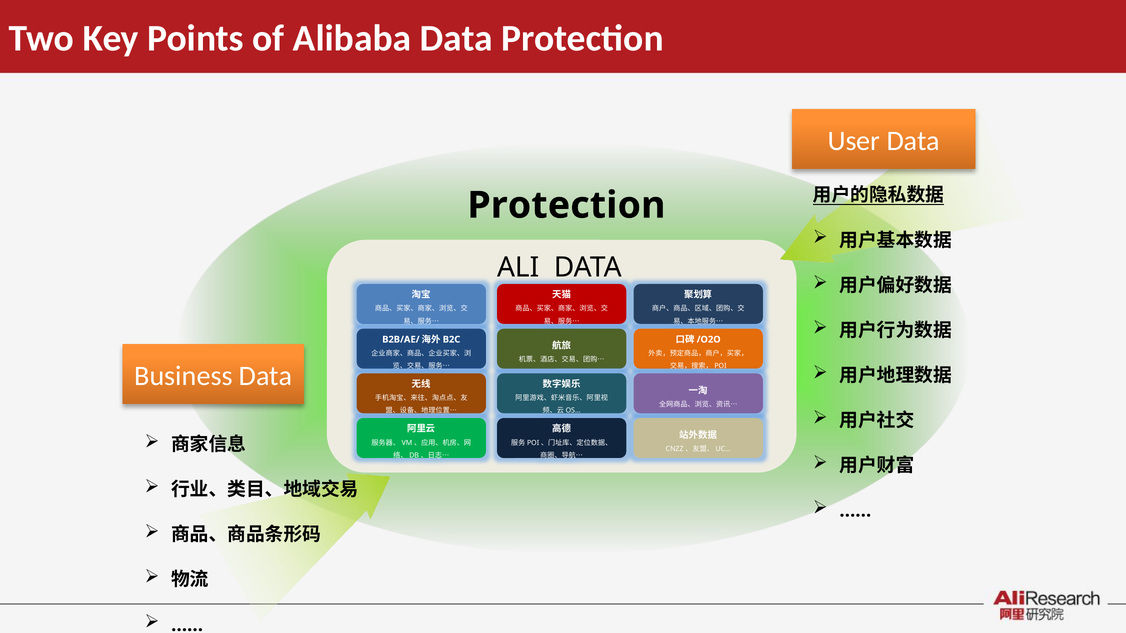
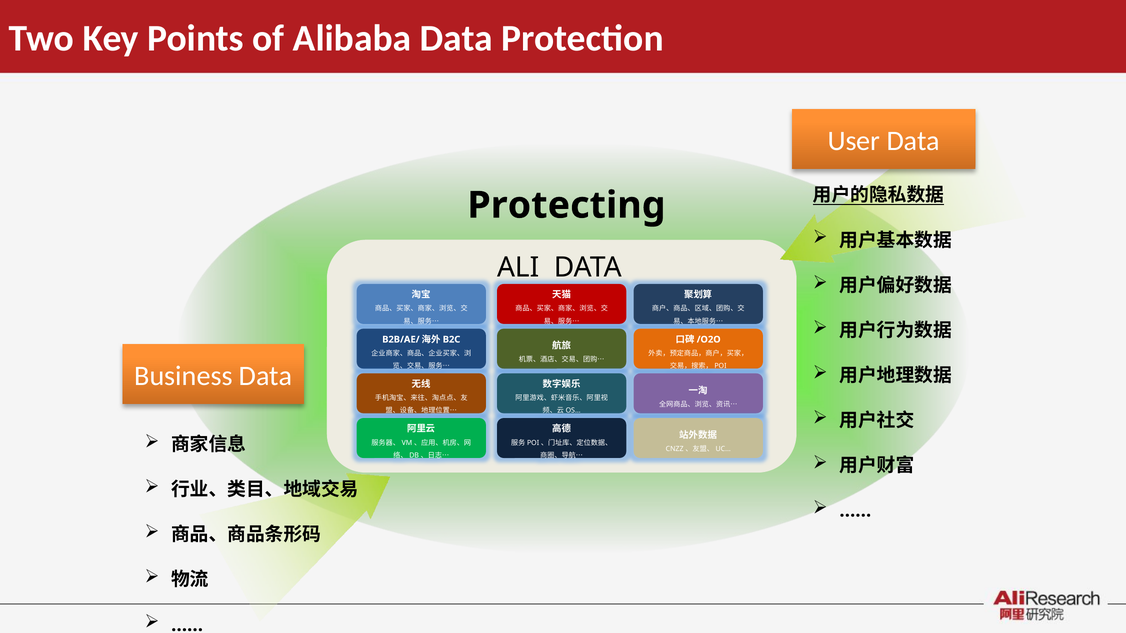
Protection at (566, 205): Protection -> Protecting
